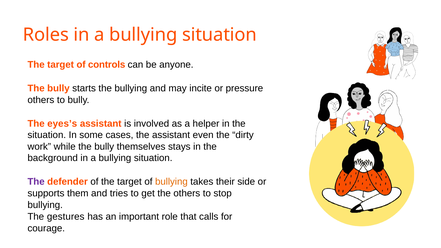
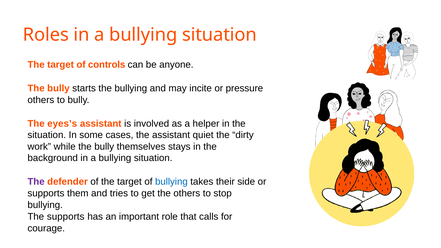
even: even -> quiet
bullying at (171, 182) colour: orange -> blue
The gestures: gestures -> supports
